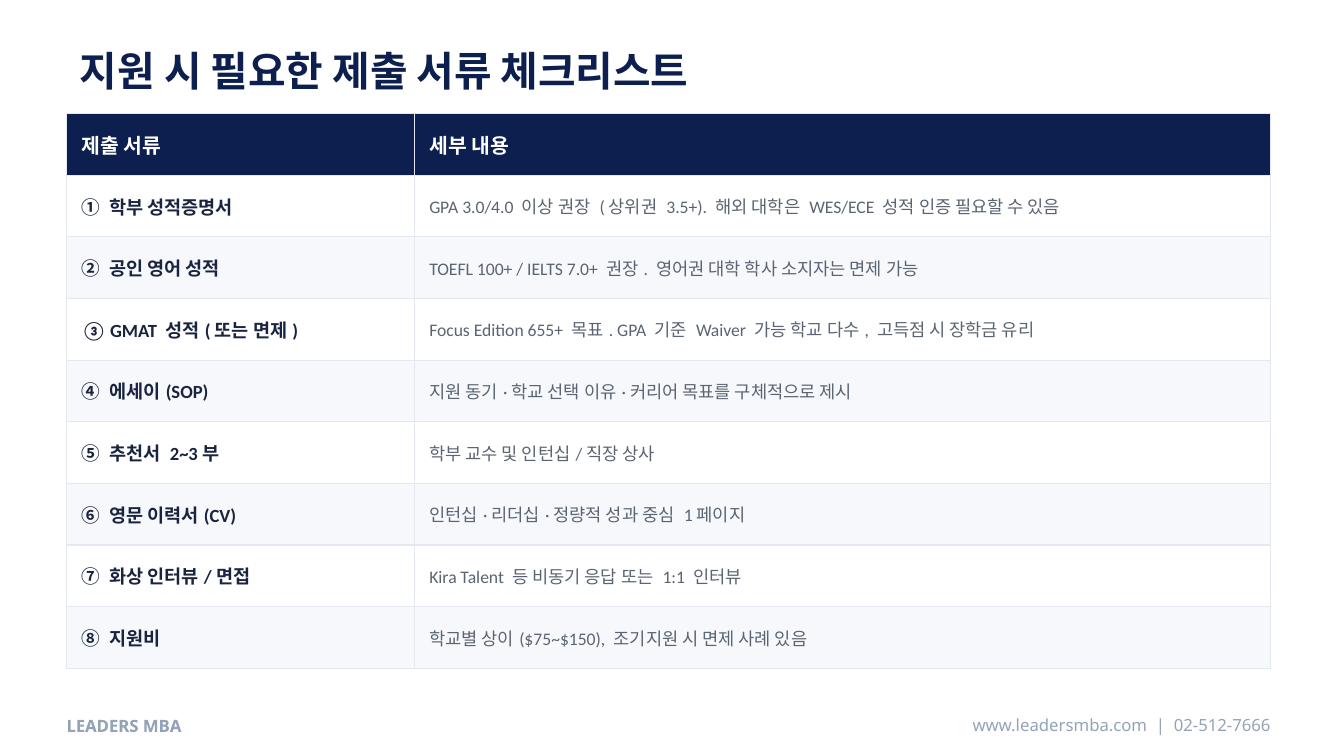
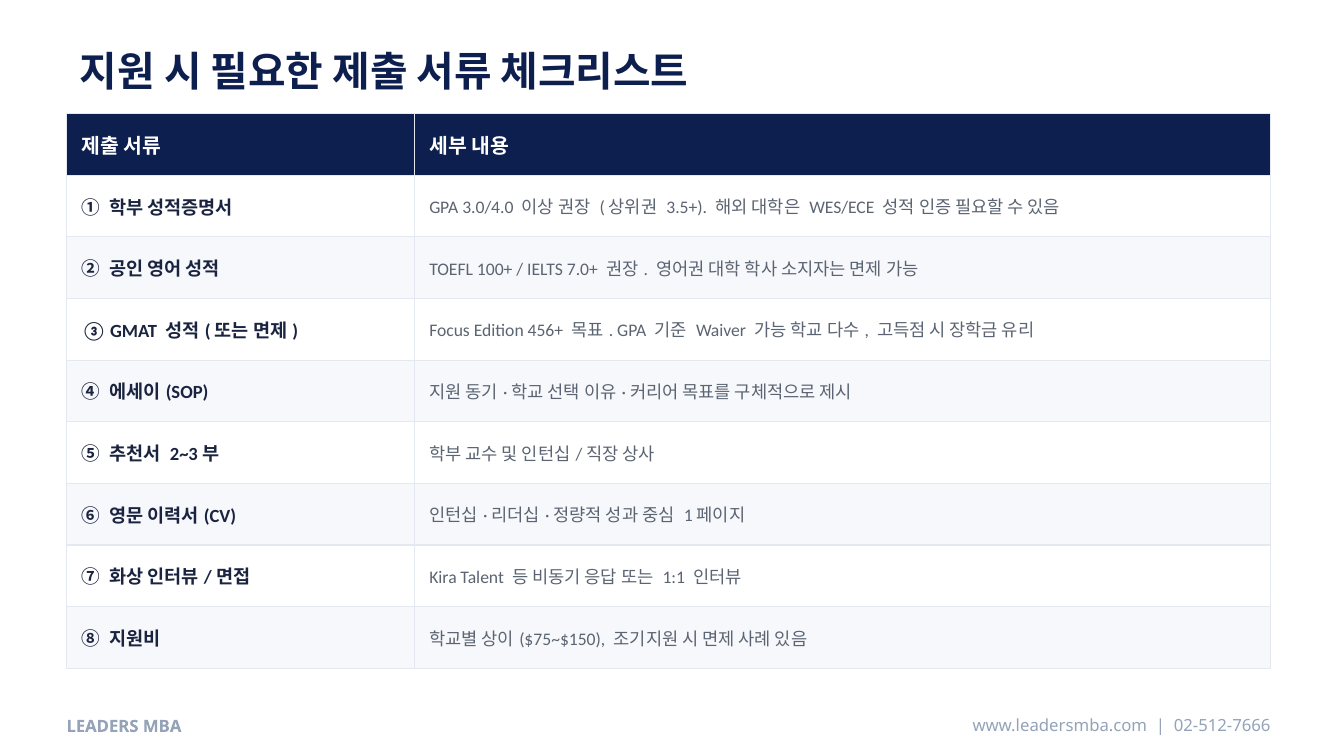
655+: 655+ -> 456+
